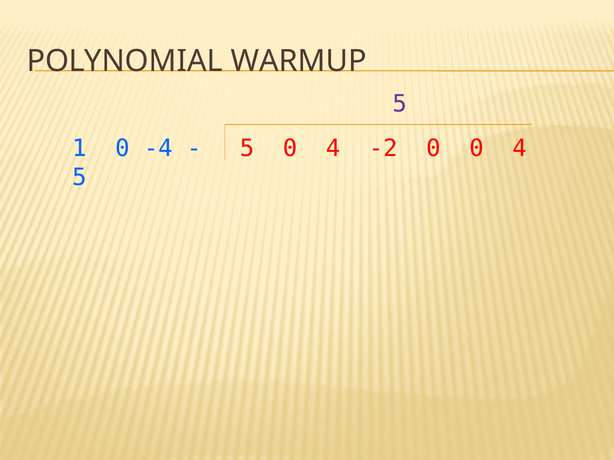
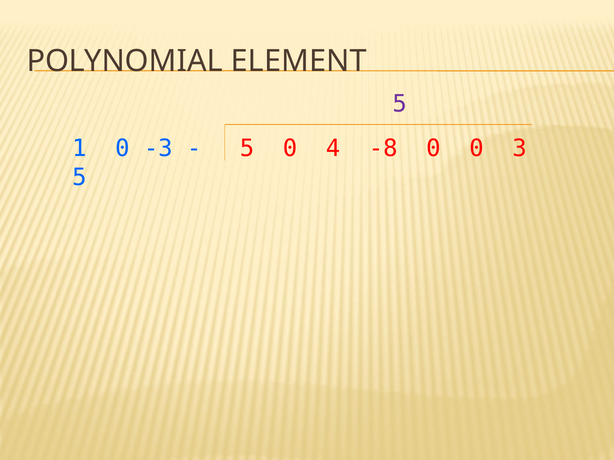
WARMUP: WARMUP -> ELEMENT
-4: -4 -> -3
-2: -2 -> -8
0 0 4: 4 -> 3
